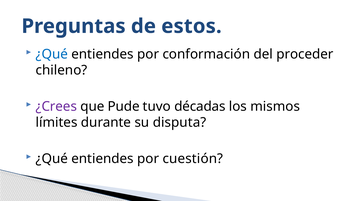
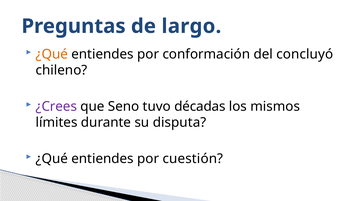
estos: estos -> largo
¿Qué at (52, 54) colour: blue -> orange
proceder: proceder -> concluyó
Pude: Pude -> Seno
